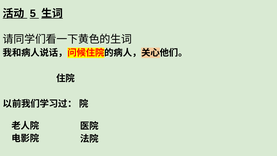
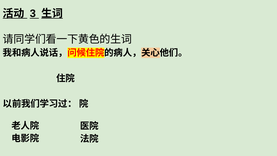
5: 5 -> 3
